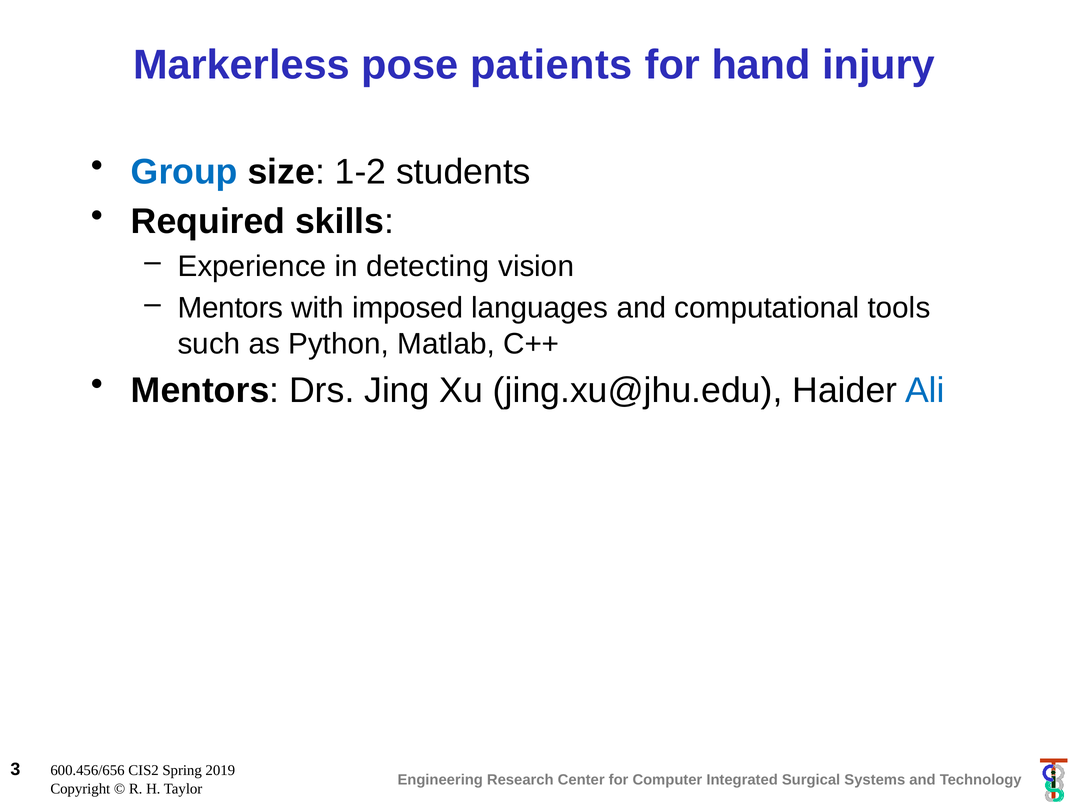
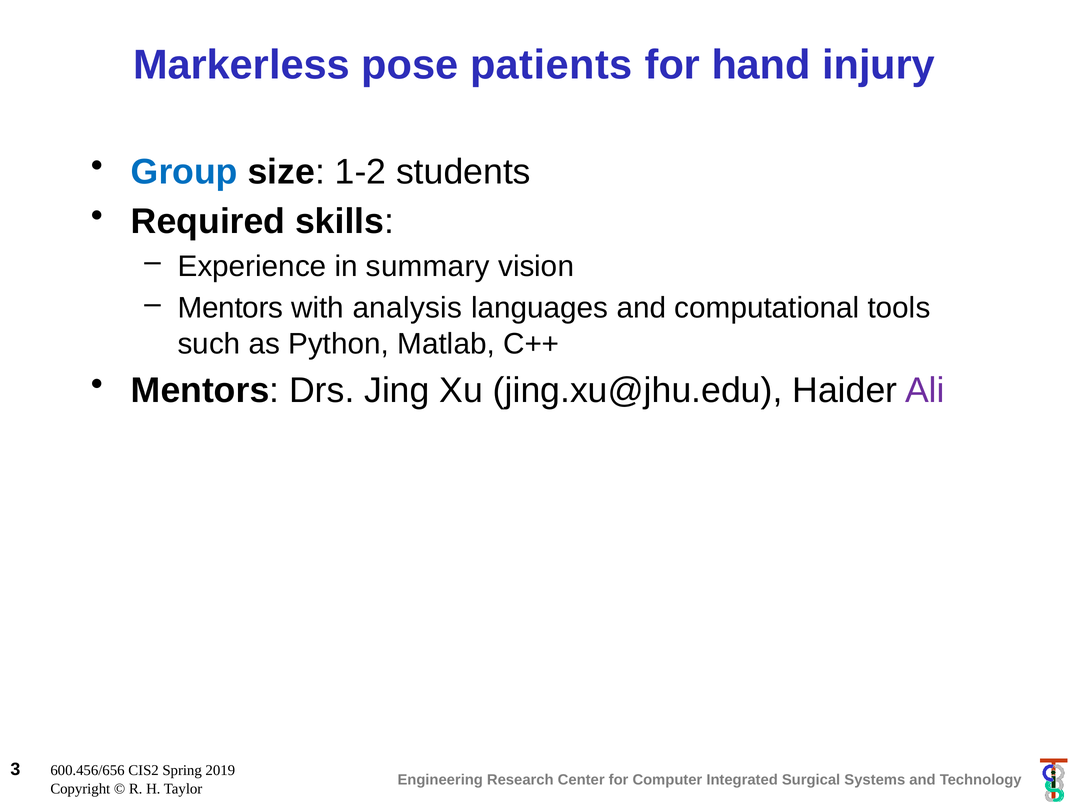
detecting: detecting -> summary
imposed: imposed -> analysis
Ali colour: blue -> purple
